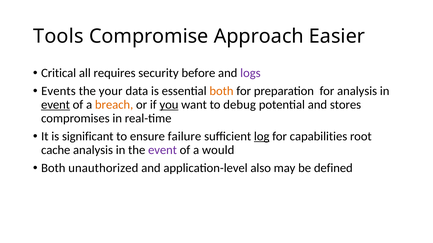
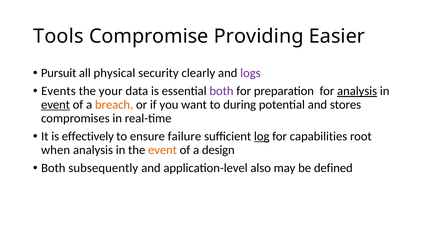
Approach: Approach -> Providing
Critical: Critical -> Pursuit
requires: requires -> physical
before: before -> clearly
both at (221, 91) colour: orange -> purple
analysis at (357, 91) underline: none -> present
you underline: present -> none
debug: debug -> during
significant: significant -> effectively
cache: cache -> when
event at (163, 150) colour: purple -> orange
would: would -> design
unauthorized: unauthorized -> subsequently
